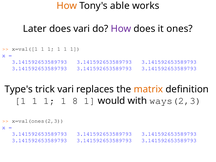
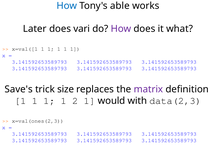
How at (67, 6) colour: orange -> blue
ones: ones -> what
Type's: Type's -> Save's
trick vari: vari -> size
matrix colour: orange -> purple
8: 8 -> 2
ways(2,3: ways(2,3 -> data(2,3
